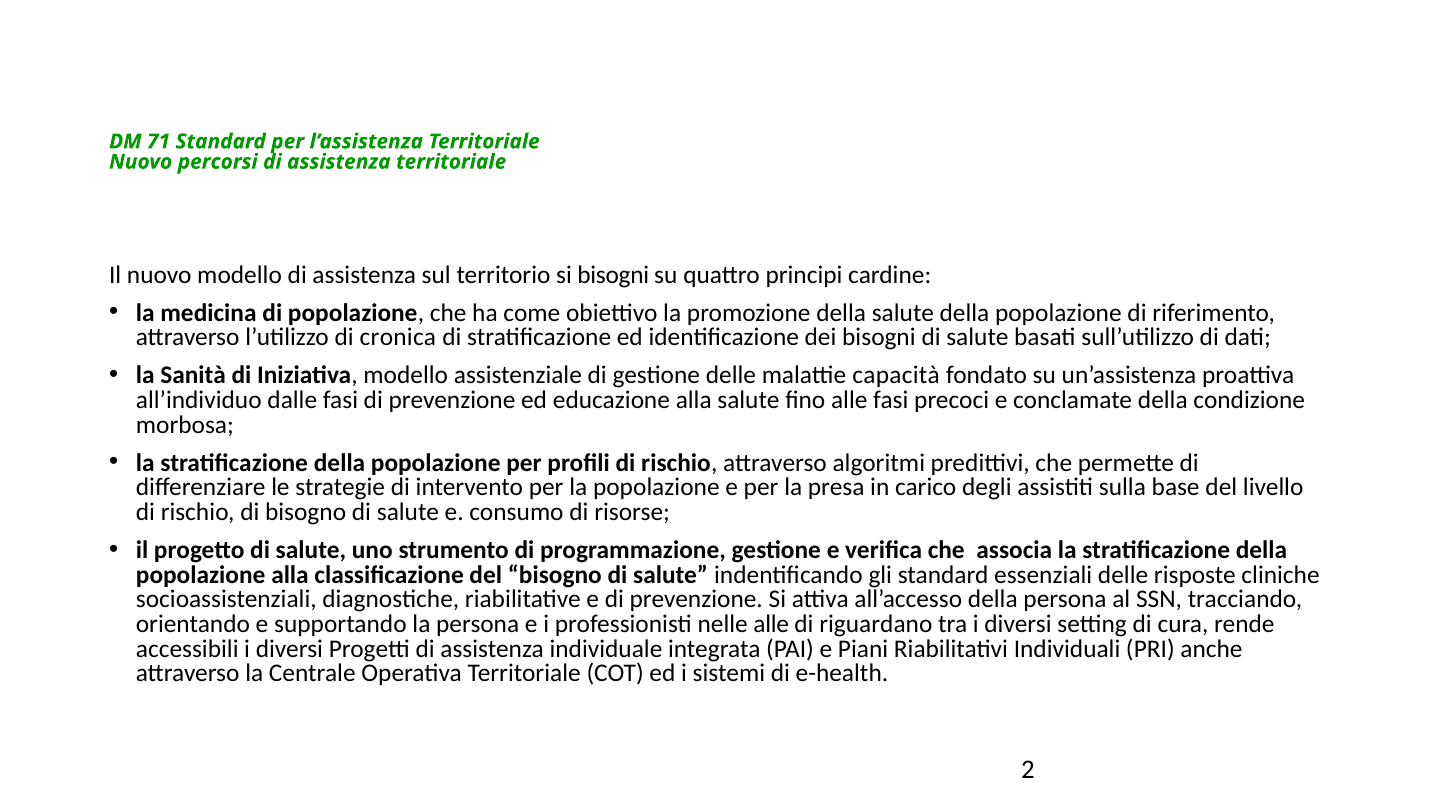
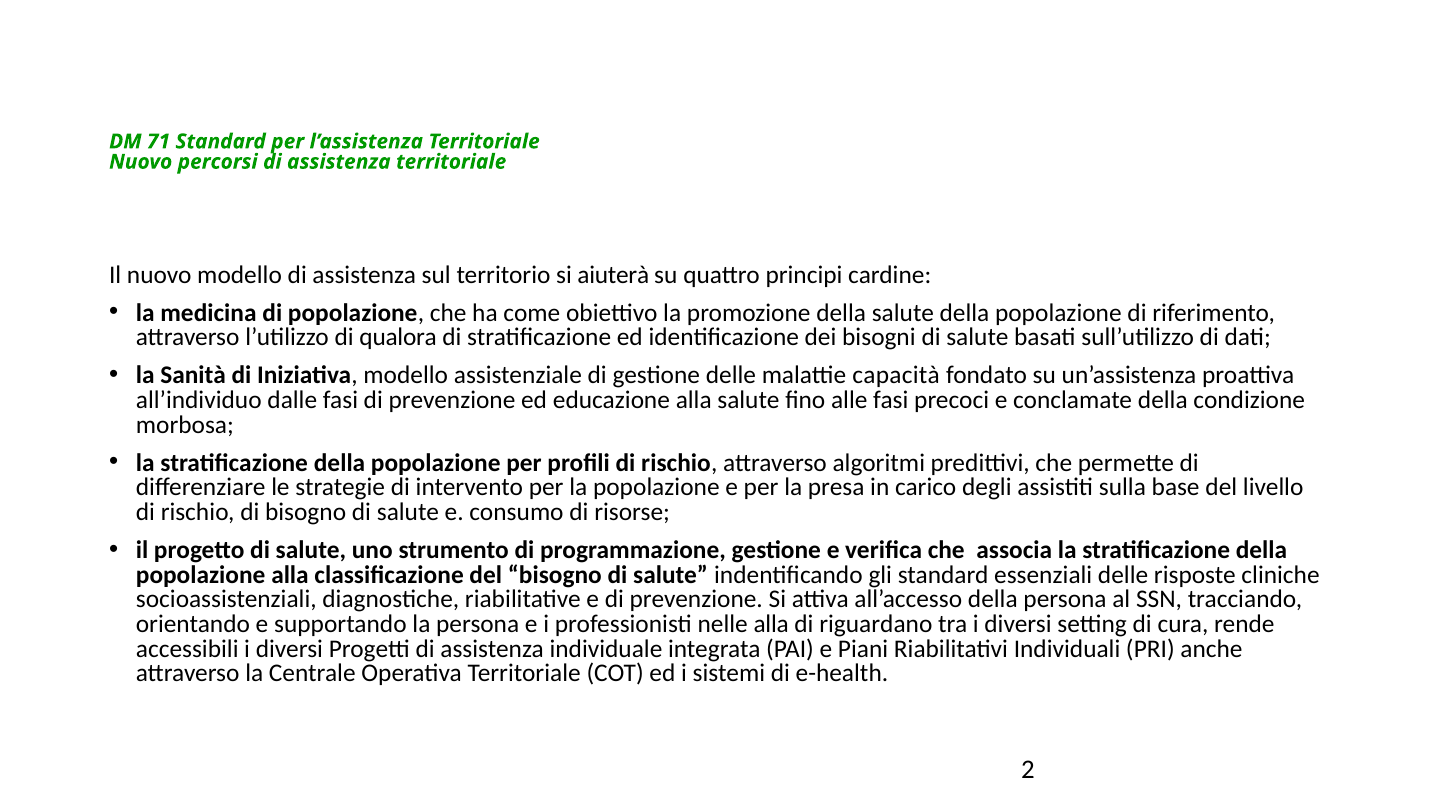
si bisogni: bisogni -> aiuterà
cronica: cronica -> qualora
nelle alle: alle -> alla
